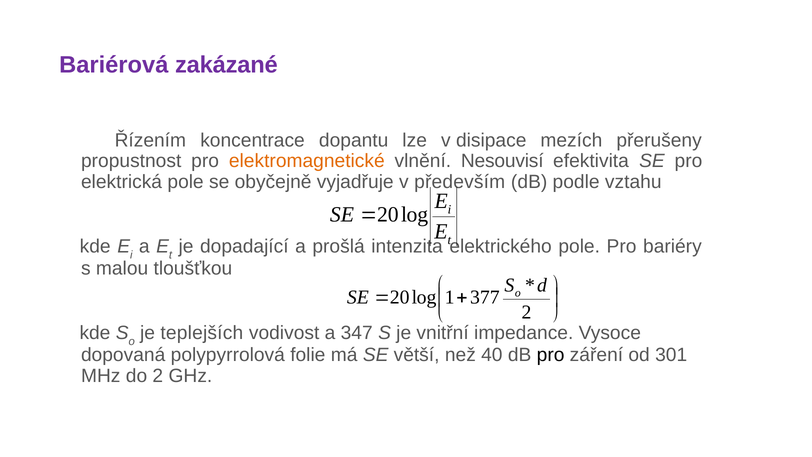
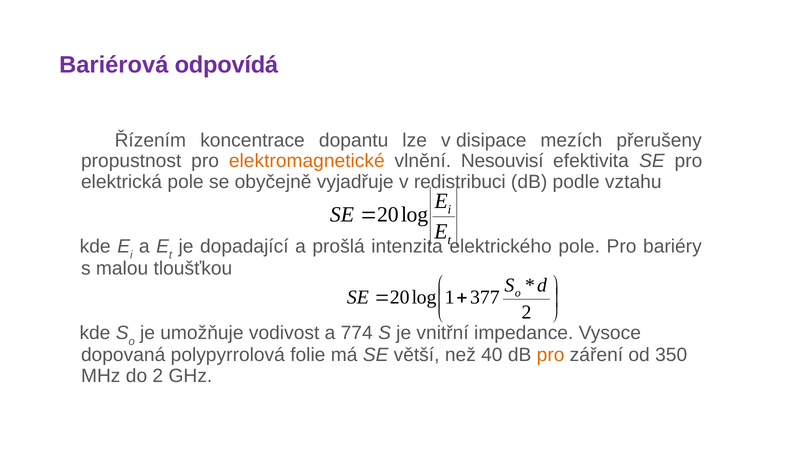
zakázané: zakázané -> odpovídá
především: především -> redistribuci
teplejších: teplejších -> umožňuje
347: 347 -> 774
pro at (551, 355) colour: black -> orange
301: 301 -> 350
